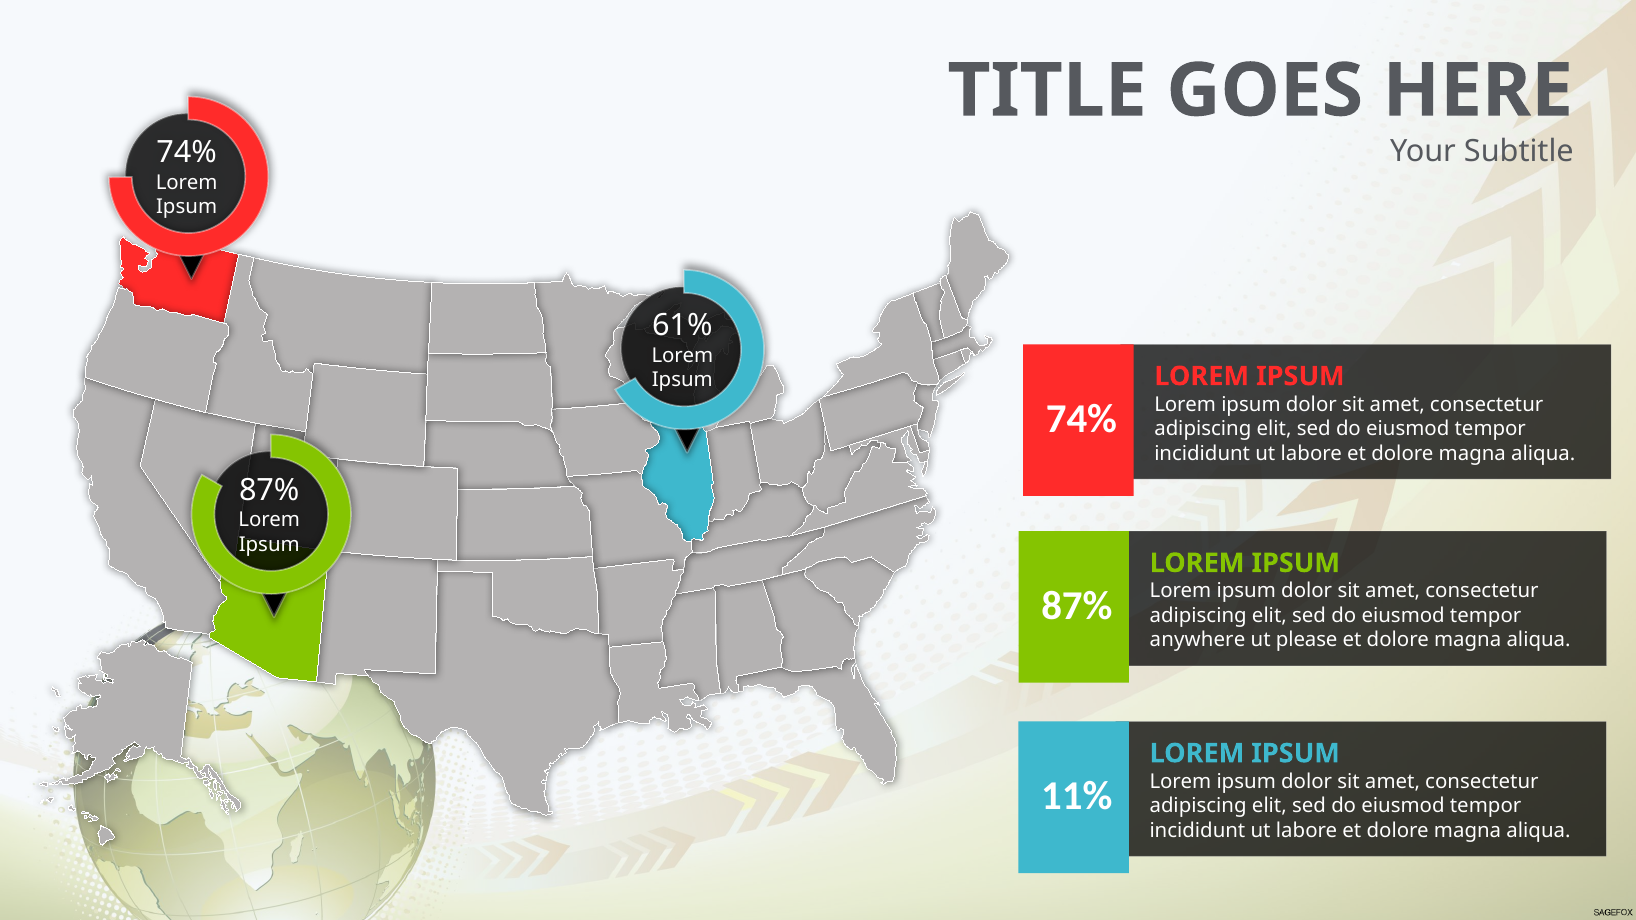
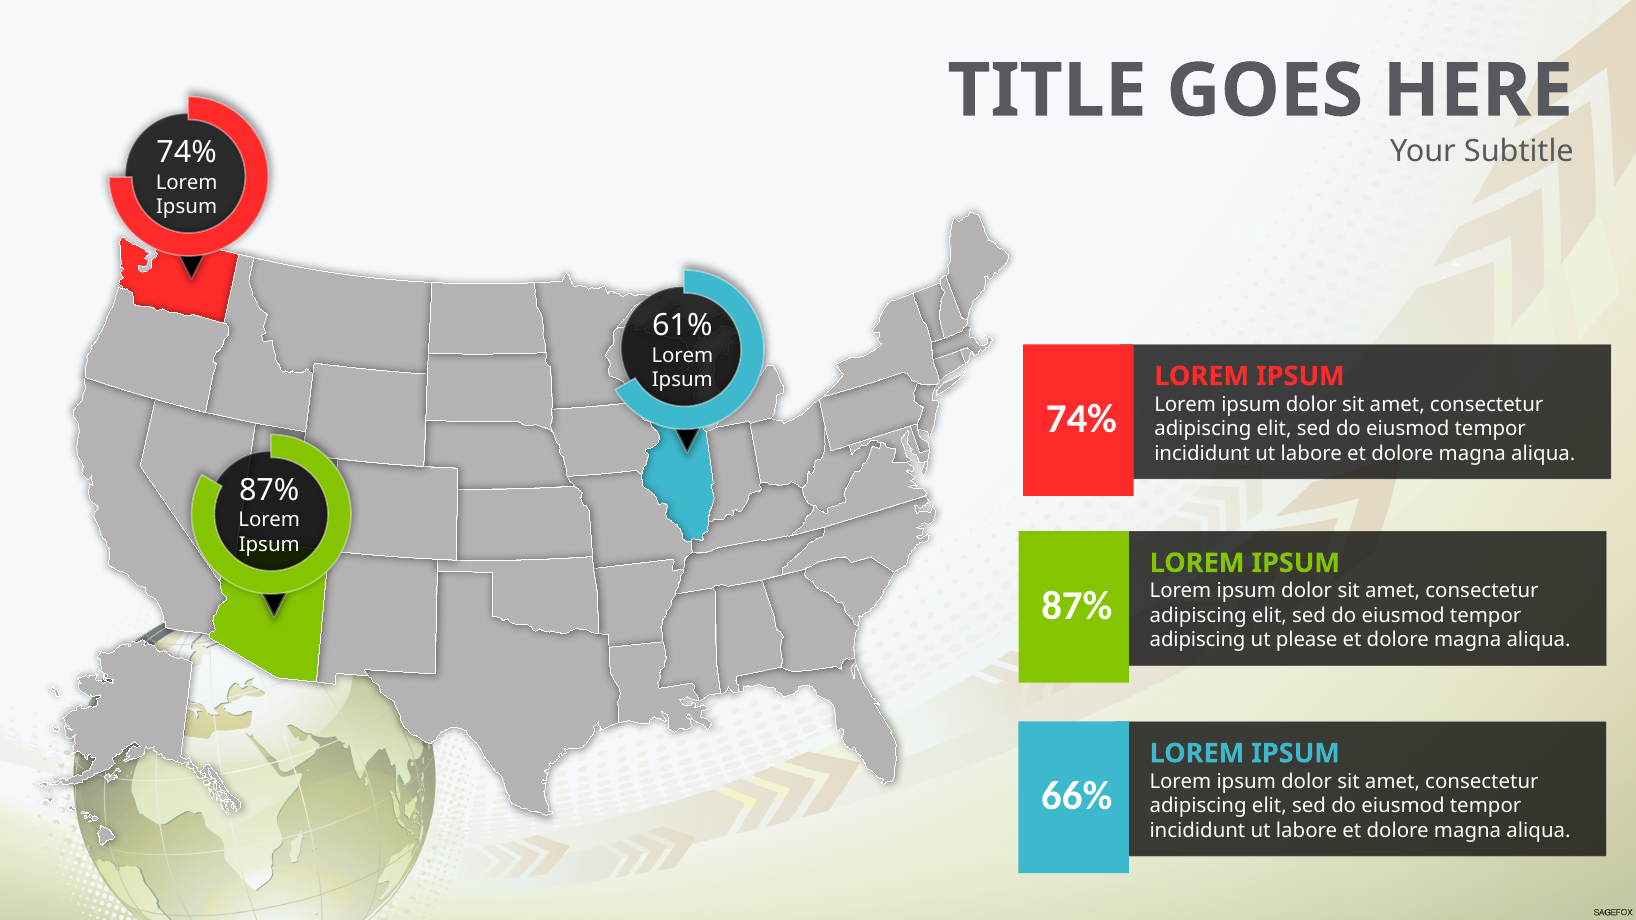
anywhere at (1197, 640): anywhere -> adipiscing
11%: 11% -> 66%
